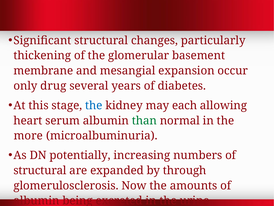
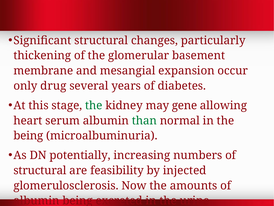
the at (94, 105) colour: blue -> green
each: each -> gene
more at (28, 135): more -> being
expanded: expanded -> feasibility
through: through -> injected
